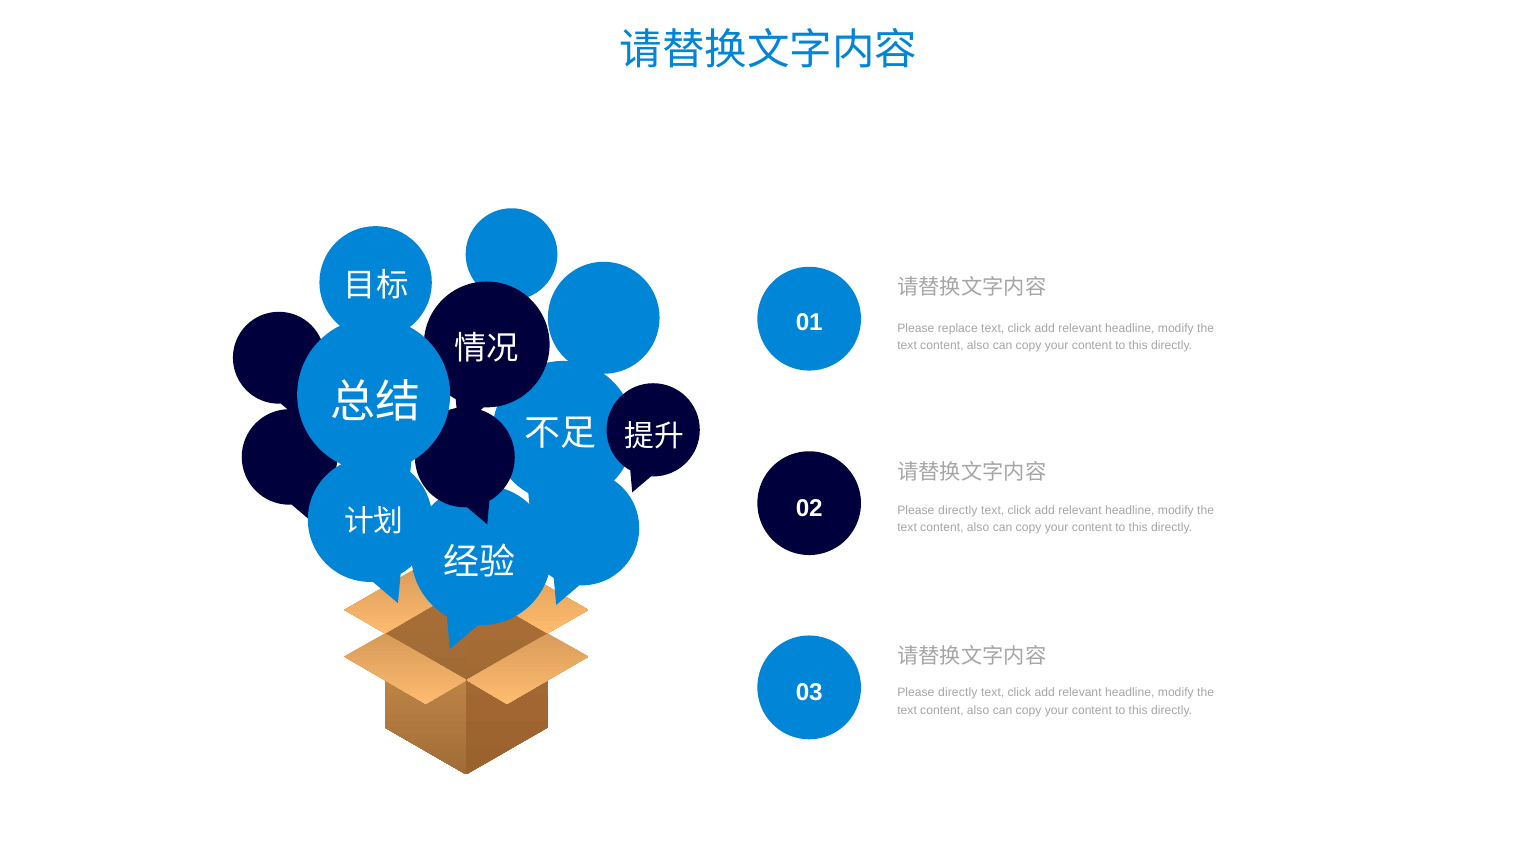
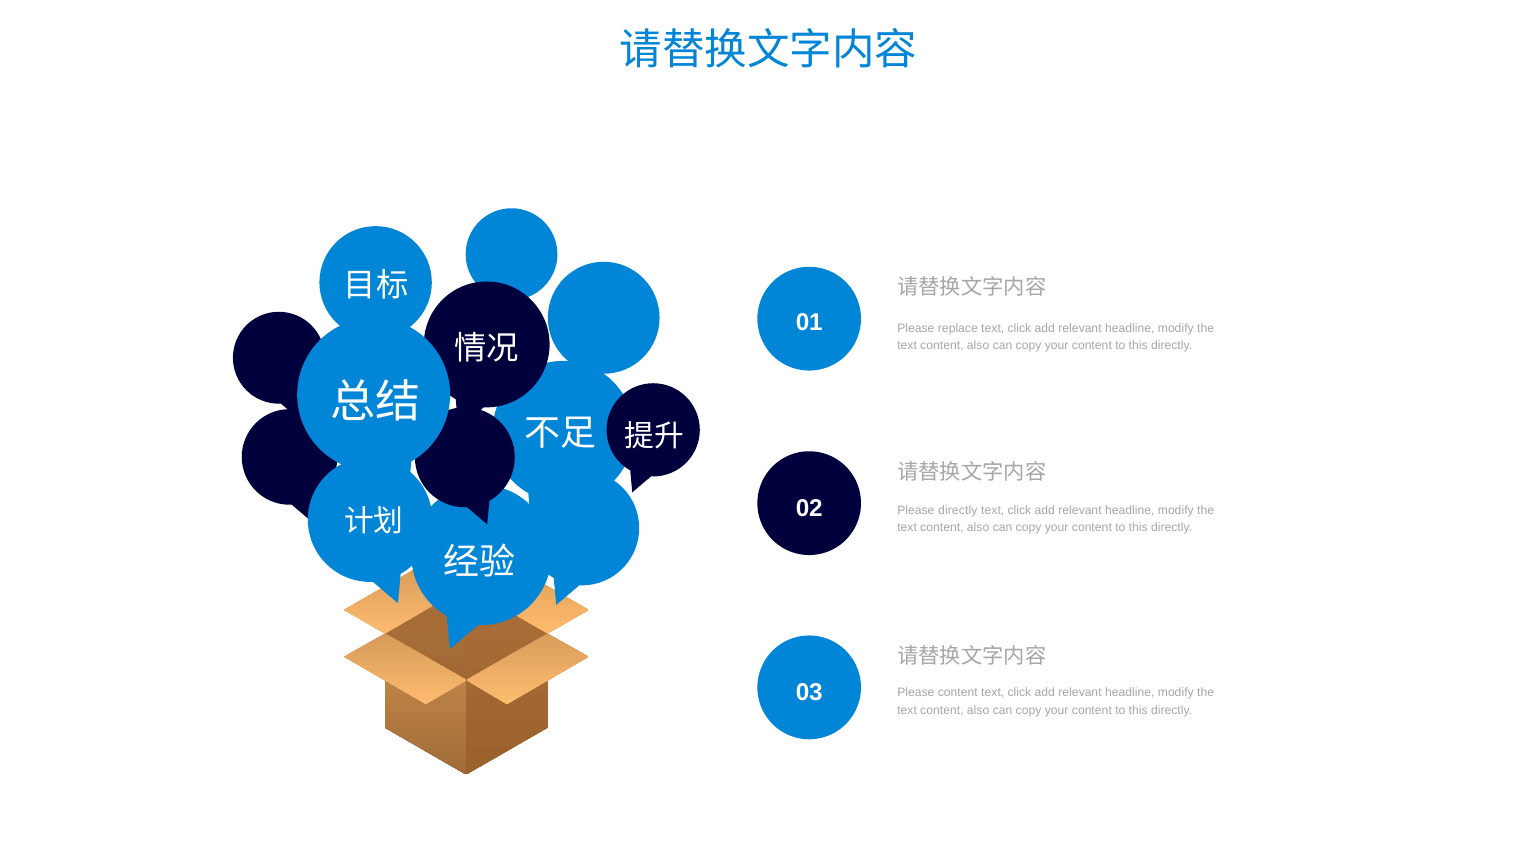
directly at (958, 692): directly -> content
